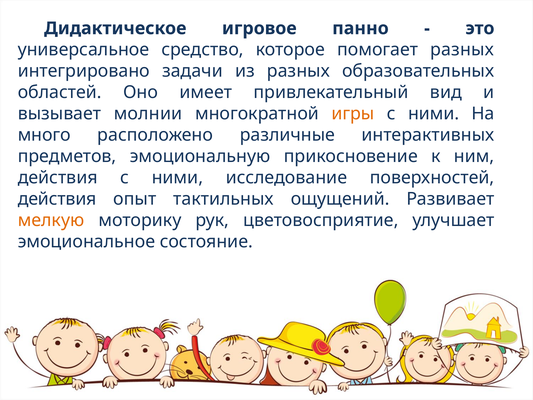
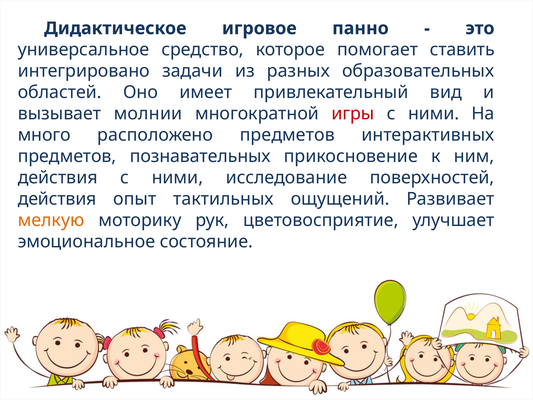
помогает разных: разных -> ставить
игры colour: orange -> red
расположено различные: различные -> предметов
эмоциональную: эмоциональную -> познавательных
